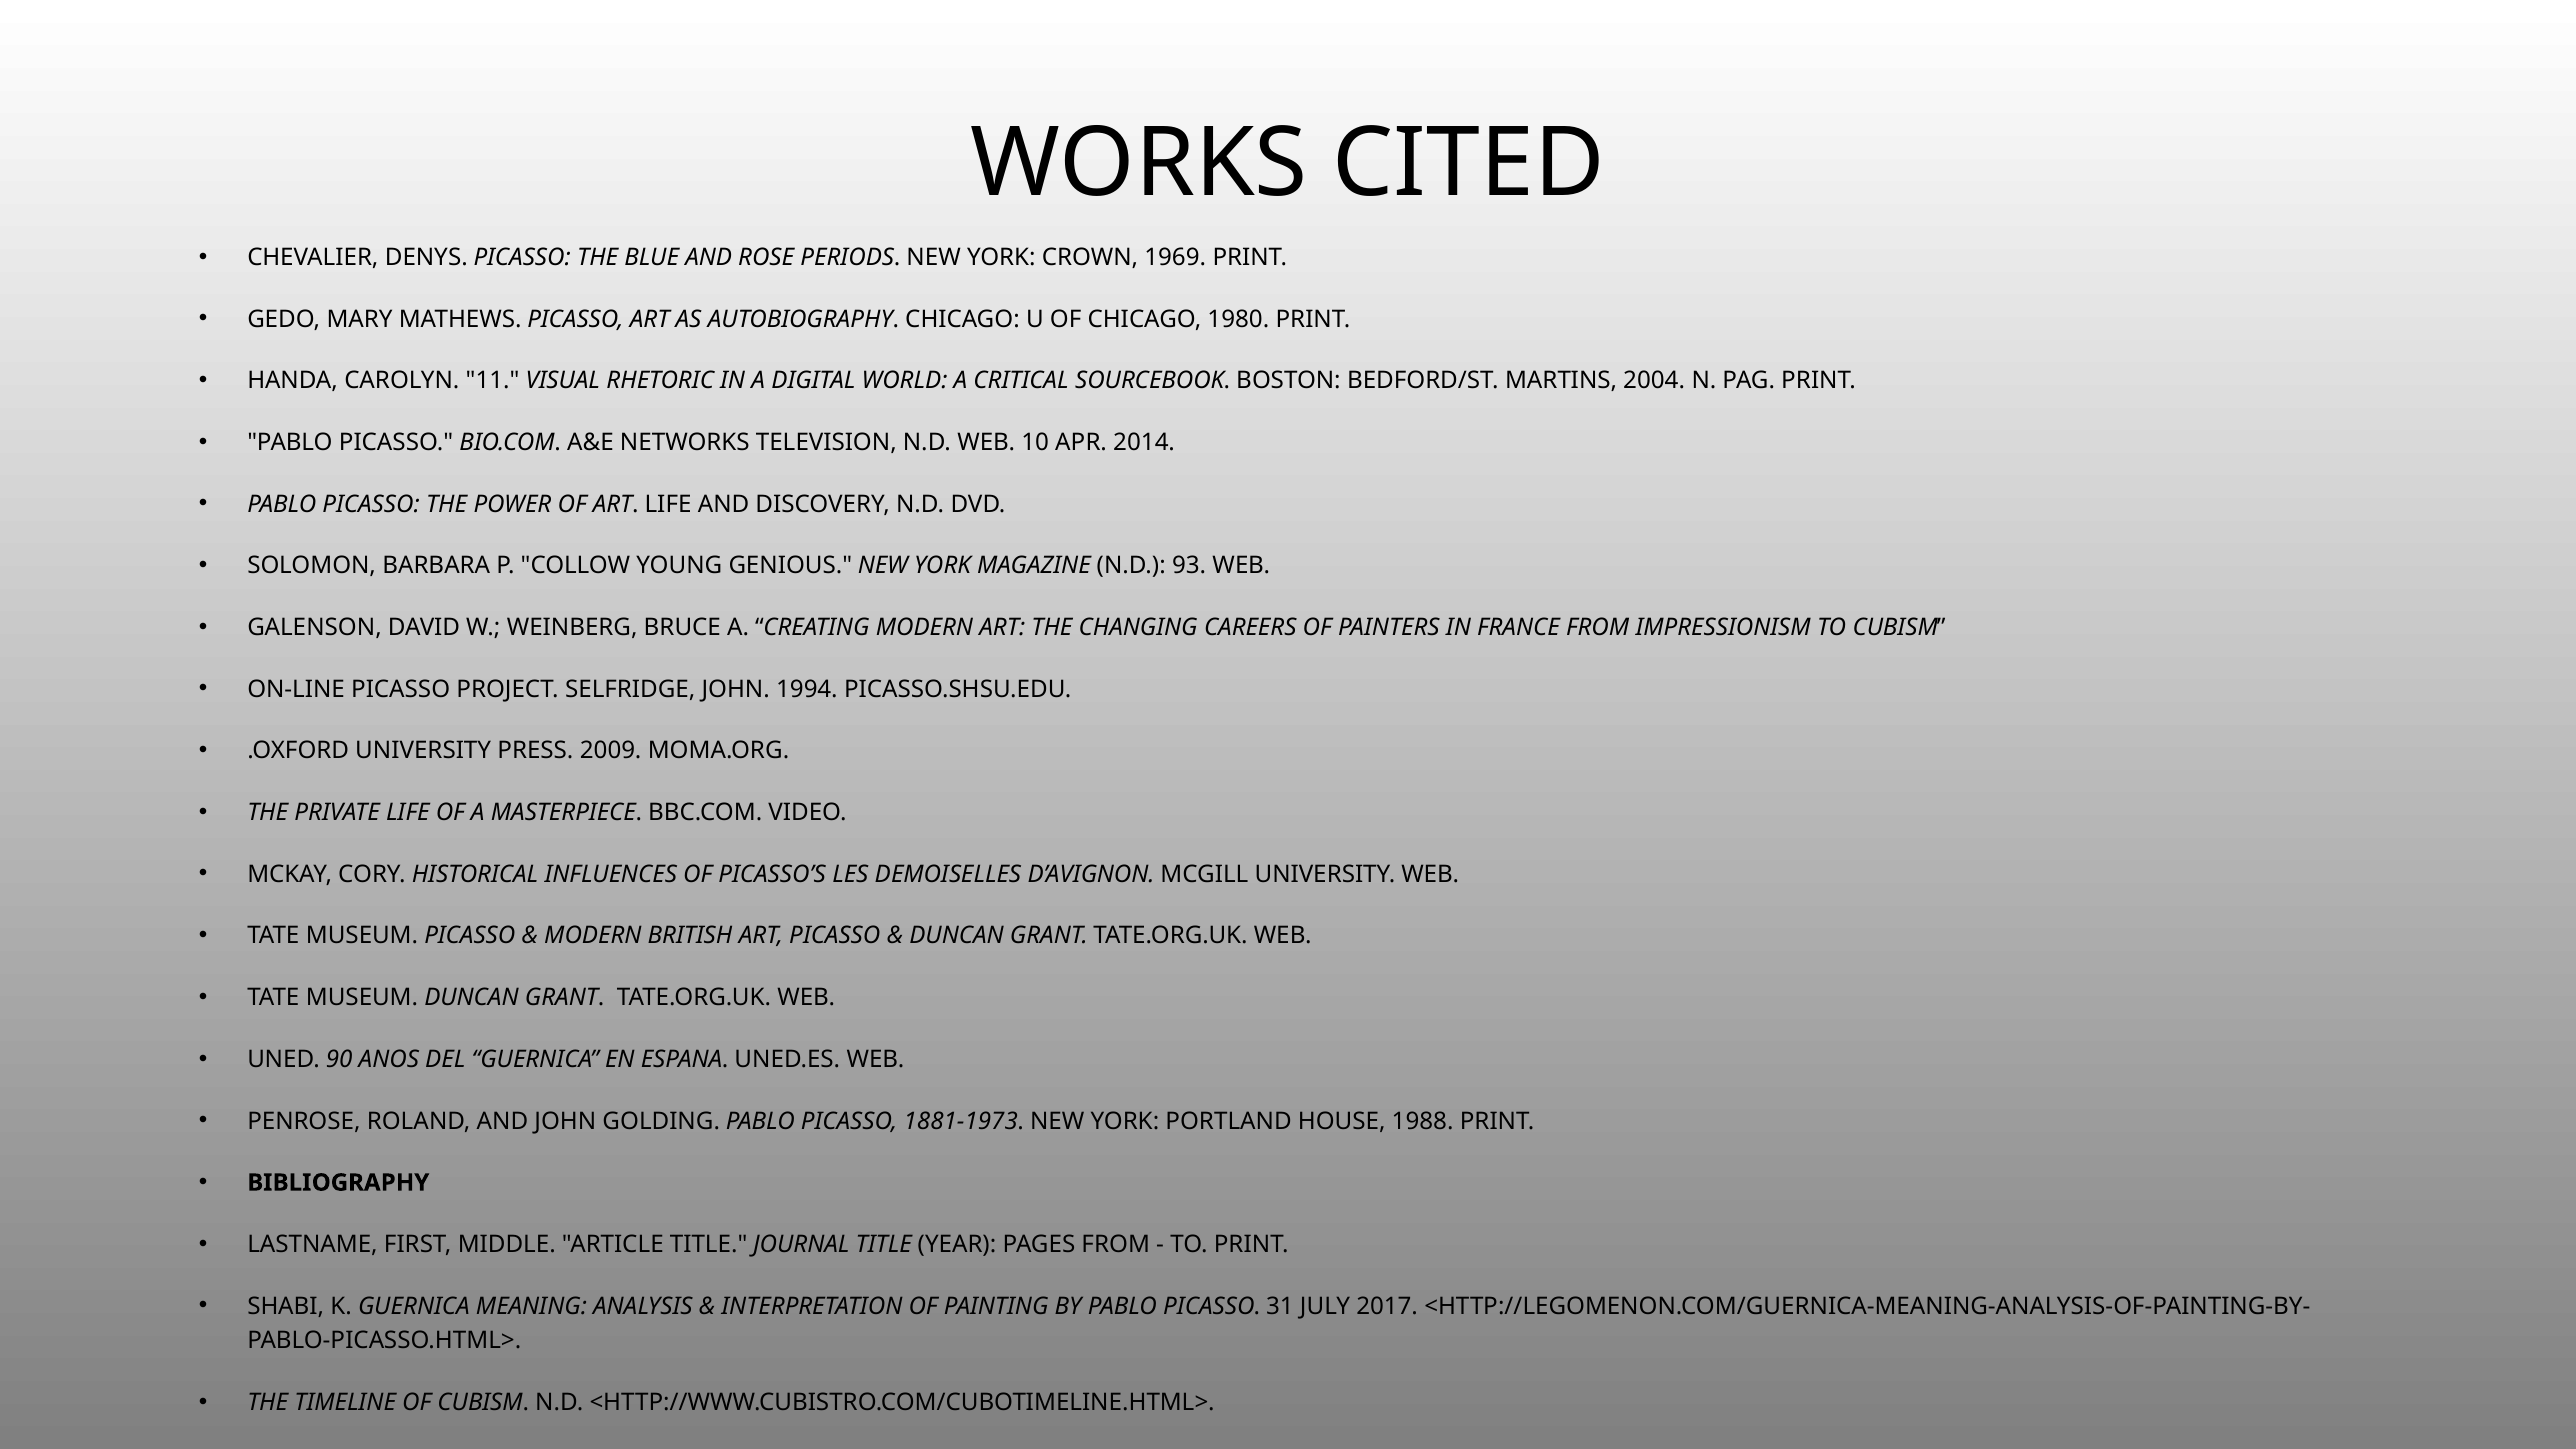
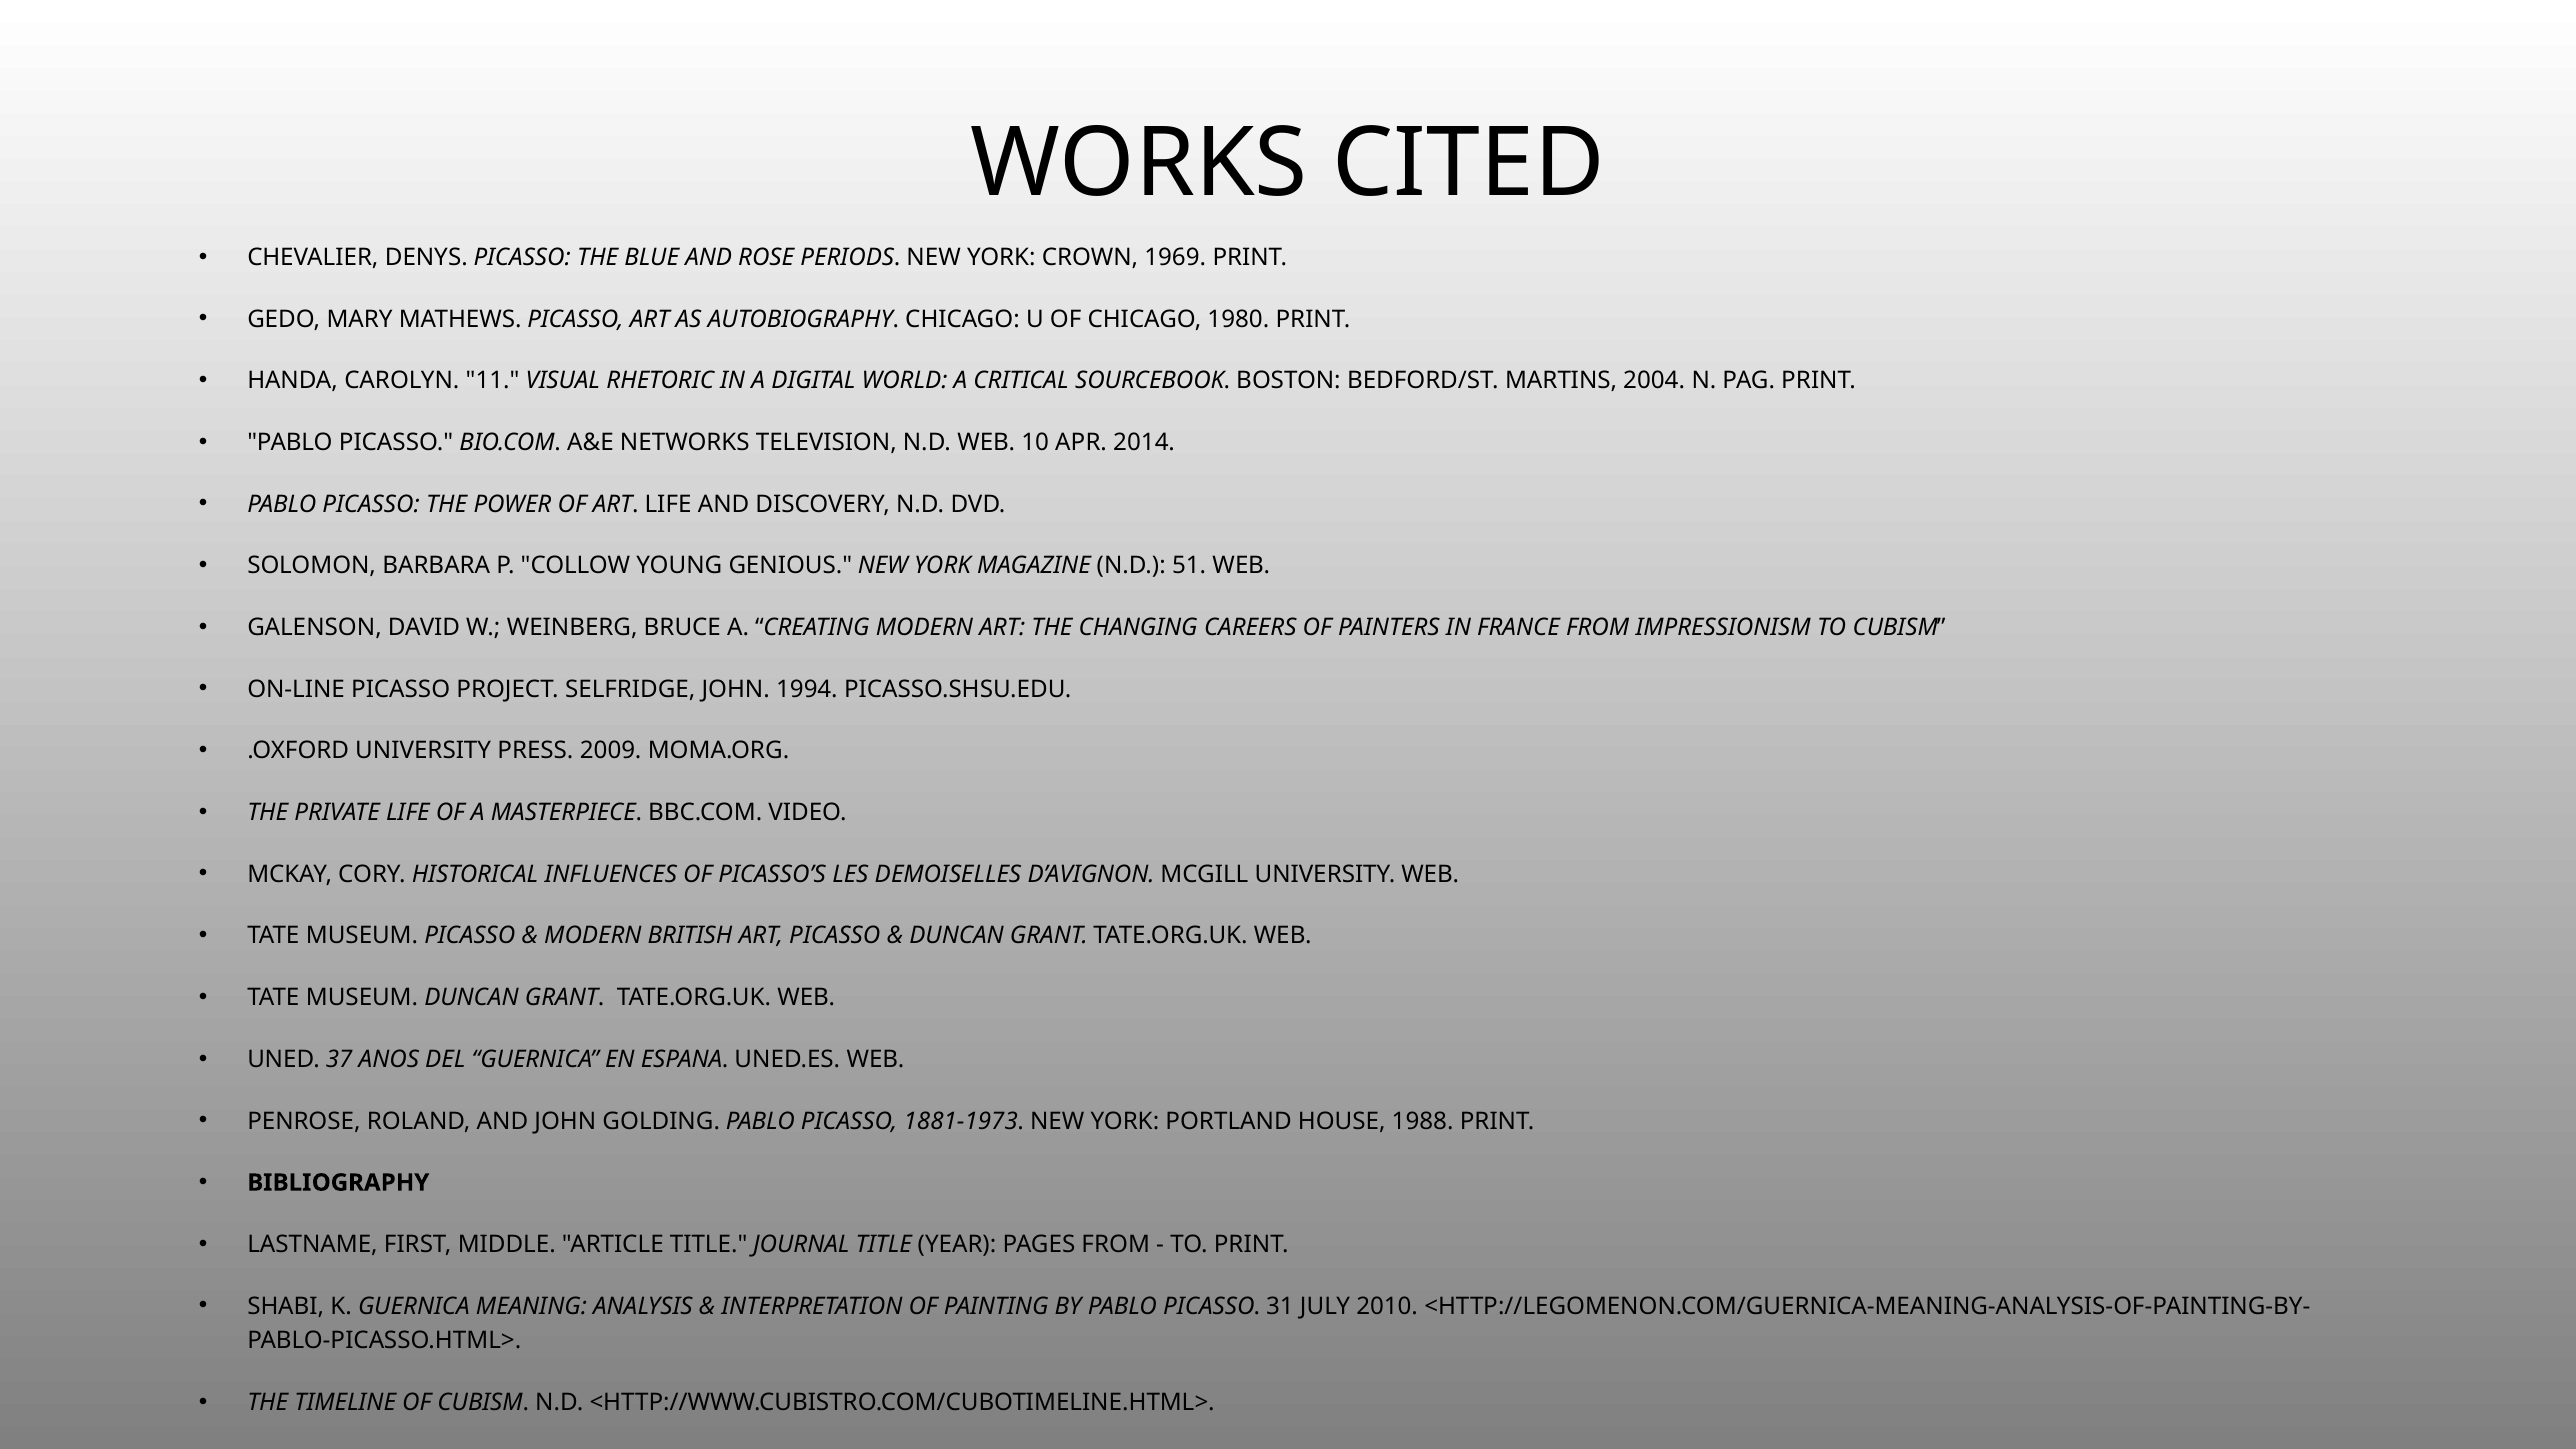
93: 93 -> 51
90: 90 -> 37
2017: 2017 -> 2010
